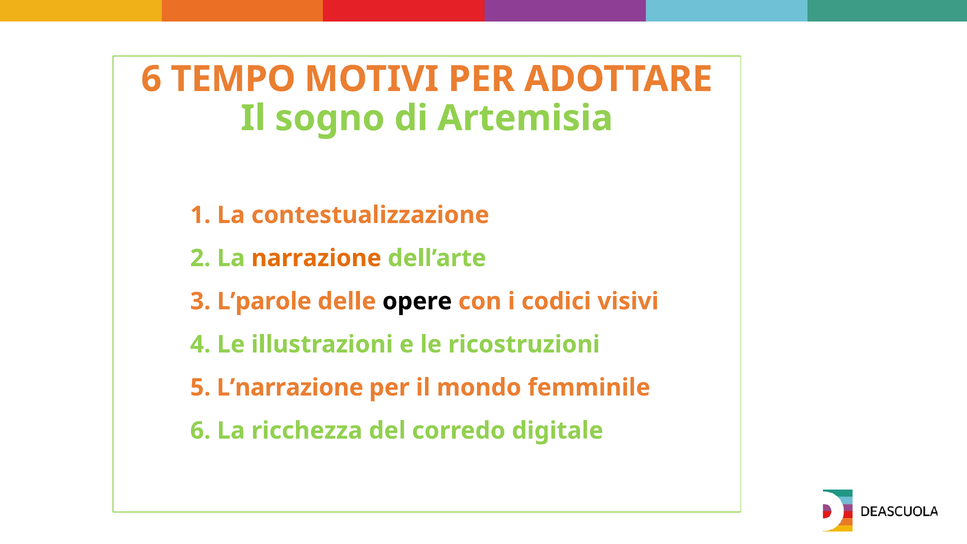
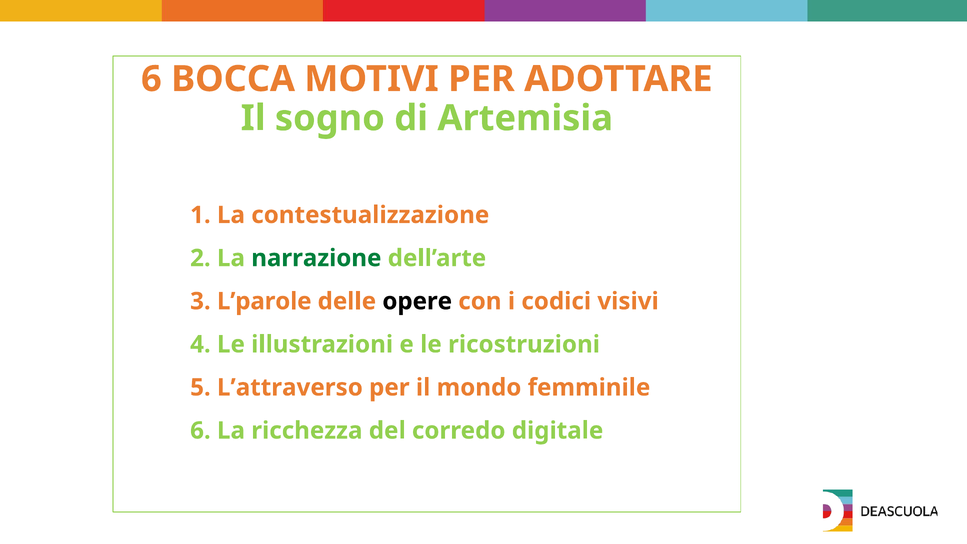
TEMPO: TEMPO -> BOCCA
narrazione colour: orange -> green
L’narrazione: L’narrazione -> L’attraverso
